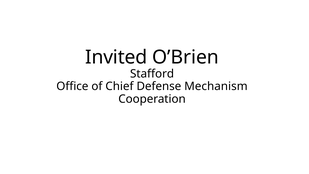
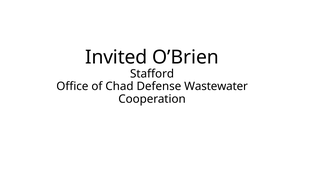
Chief: Chief -> Chad
Mechanism: Mechanism -> Wastewater
